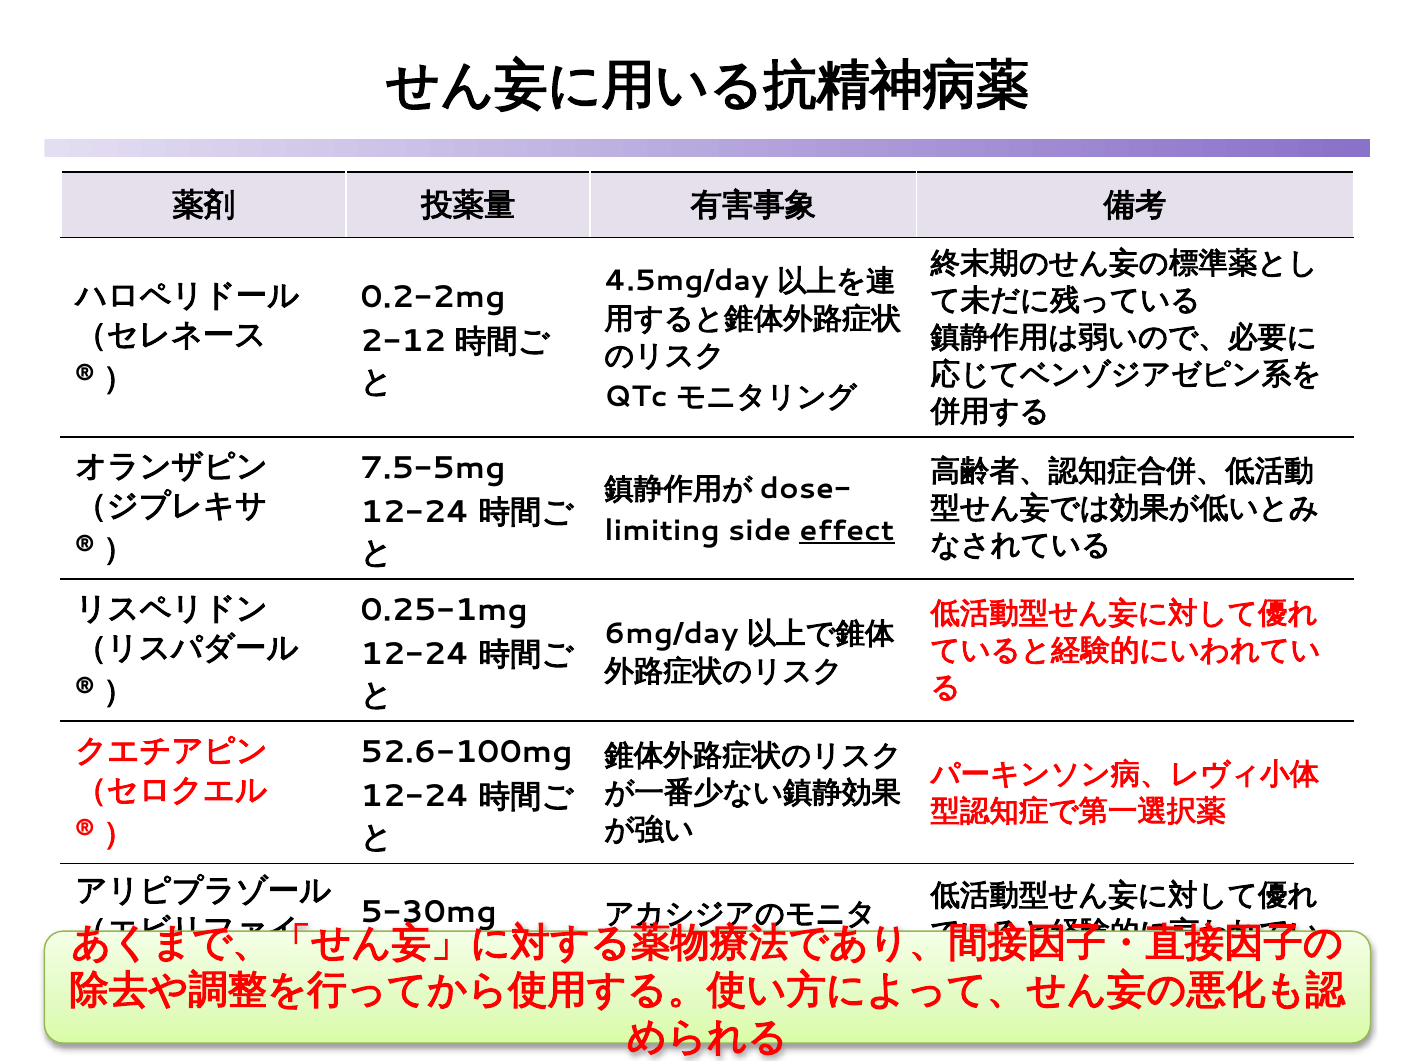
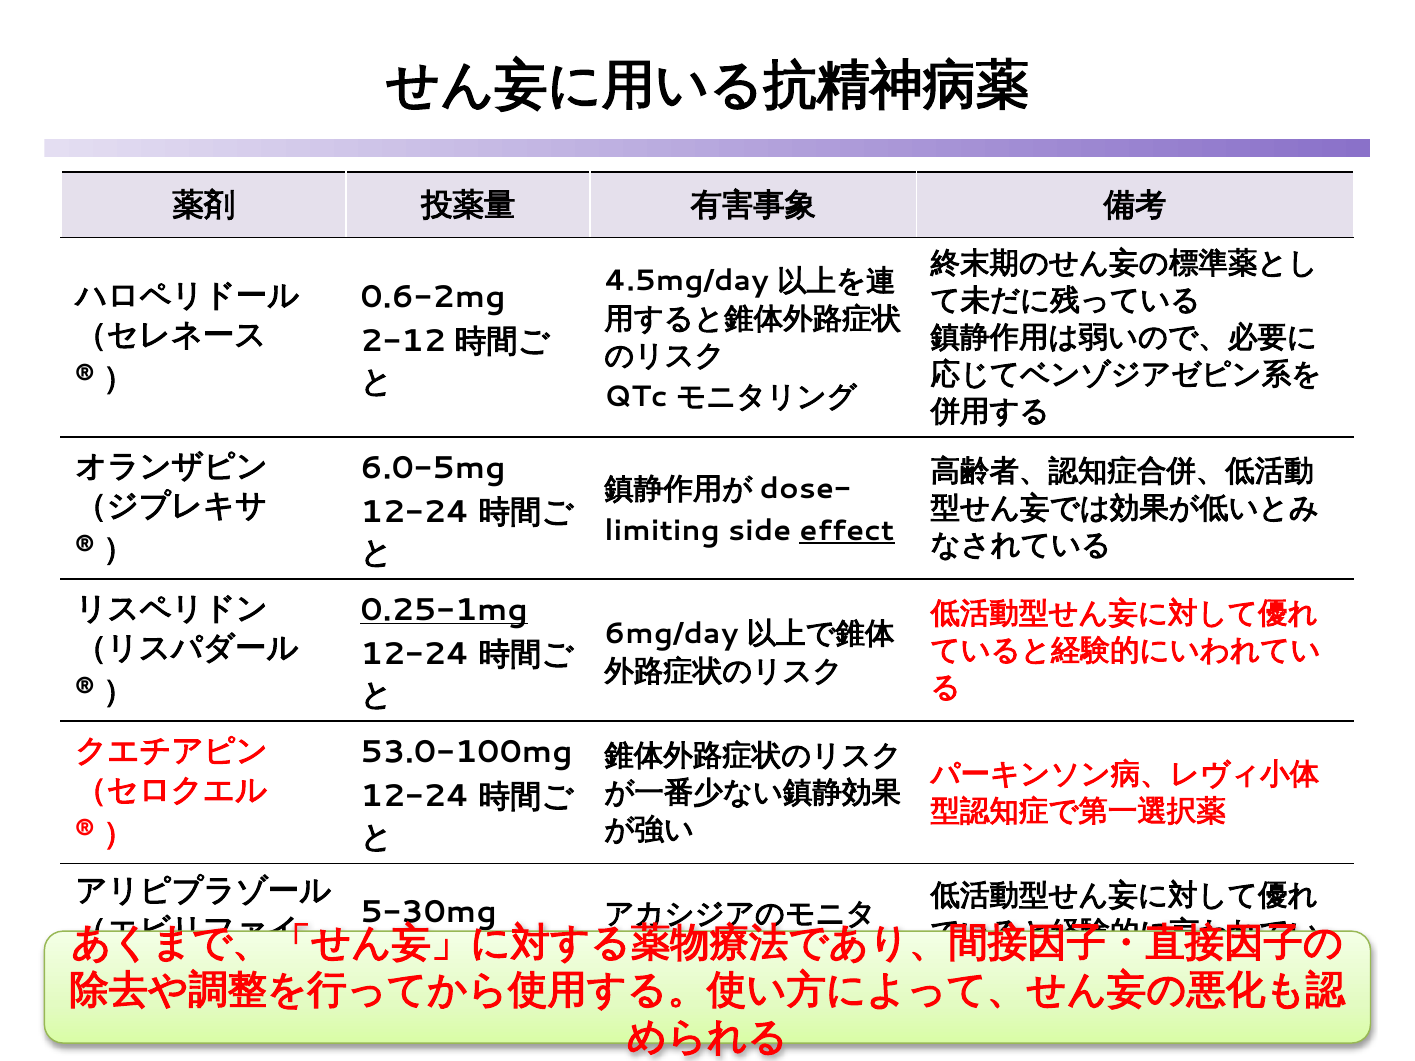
0.2-2mg: 0.2-2mg -> 0.6-2mg
7.5-5mg: 7.5-5mg -> 6.0-5mg
0.25-1mg underline: none -> present
52.6-100mg: 52.6-100mg -> 53.0-100mg
